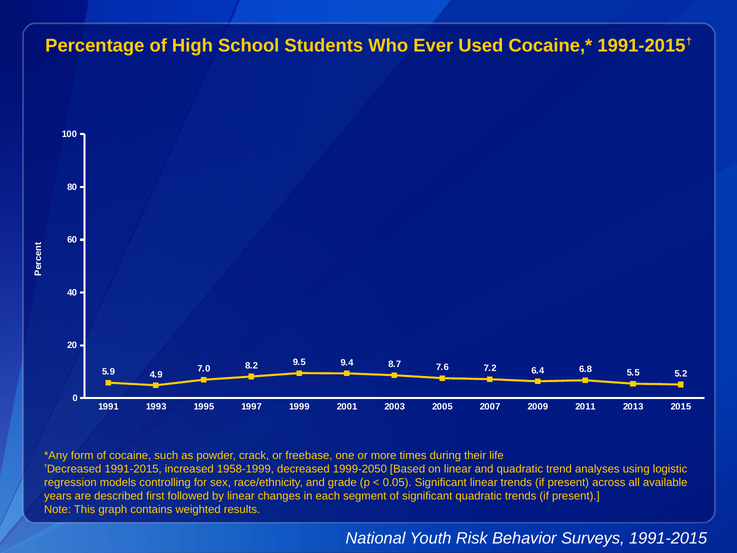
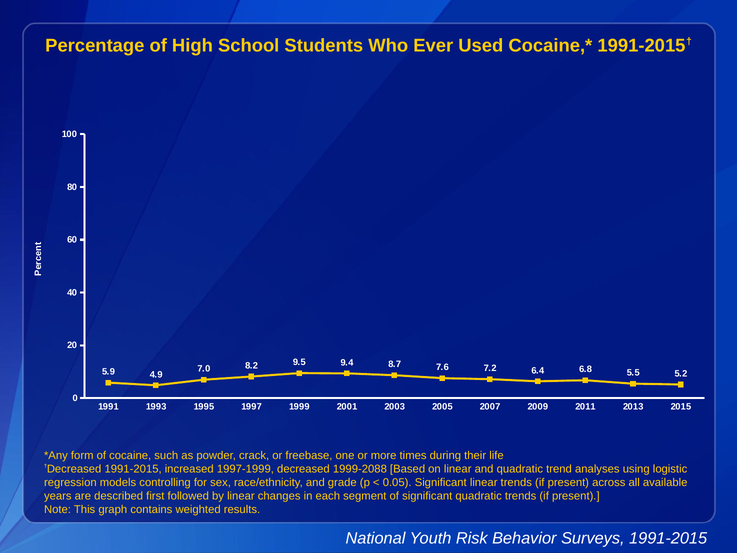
1958-1999: 1958-1999 -> 1997-1999
1999-2050: 1999-2050 -> 1999-2088
